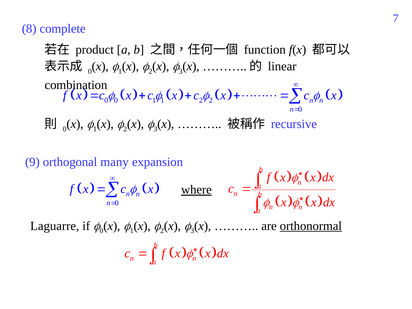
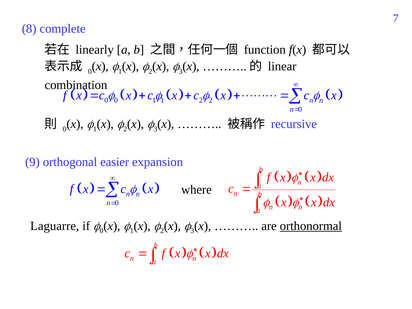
product: product -> linearly
many: many -> easier
where underline: present -> none
